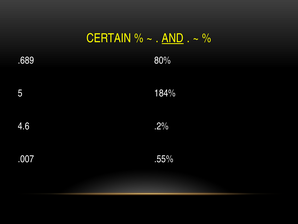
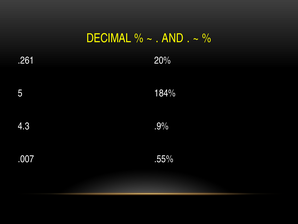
CERTAIN: CERTAIN -> DECIMAL
AND underline: present -> none
.689: .689 -> .261
80%: 80% -> 20%
4.6: 4.6 -> 4.3
.2%: .2% -> .9%
